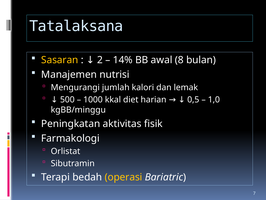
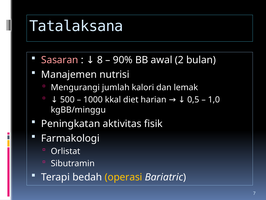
Sasaran colour: yellow -> pink
2: 2 -> 8
14%: 14% -> 90%
8: 8 -> 2
